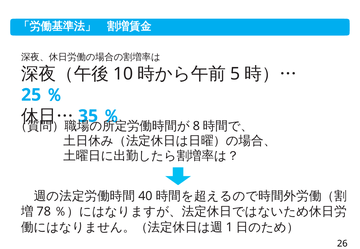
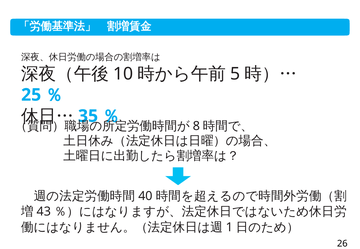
78: 78 -> 43
